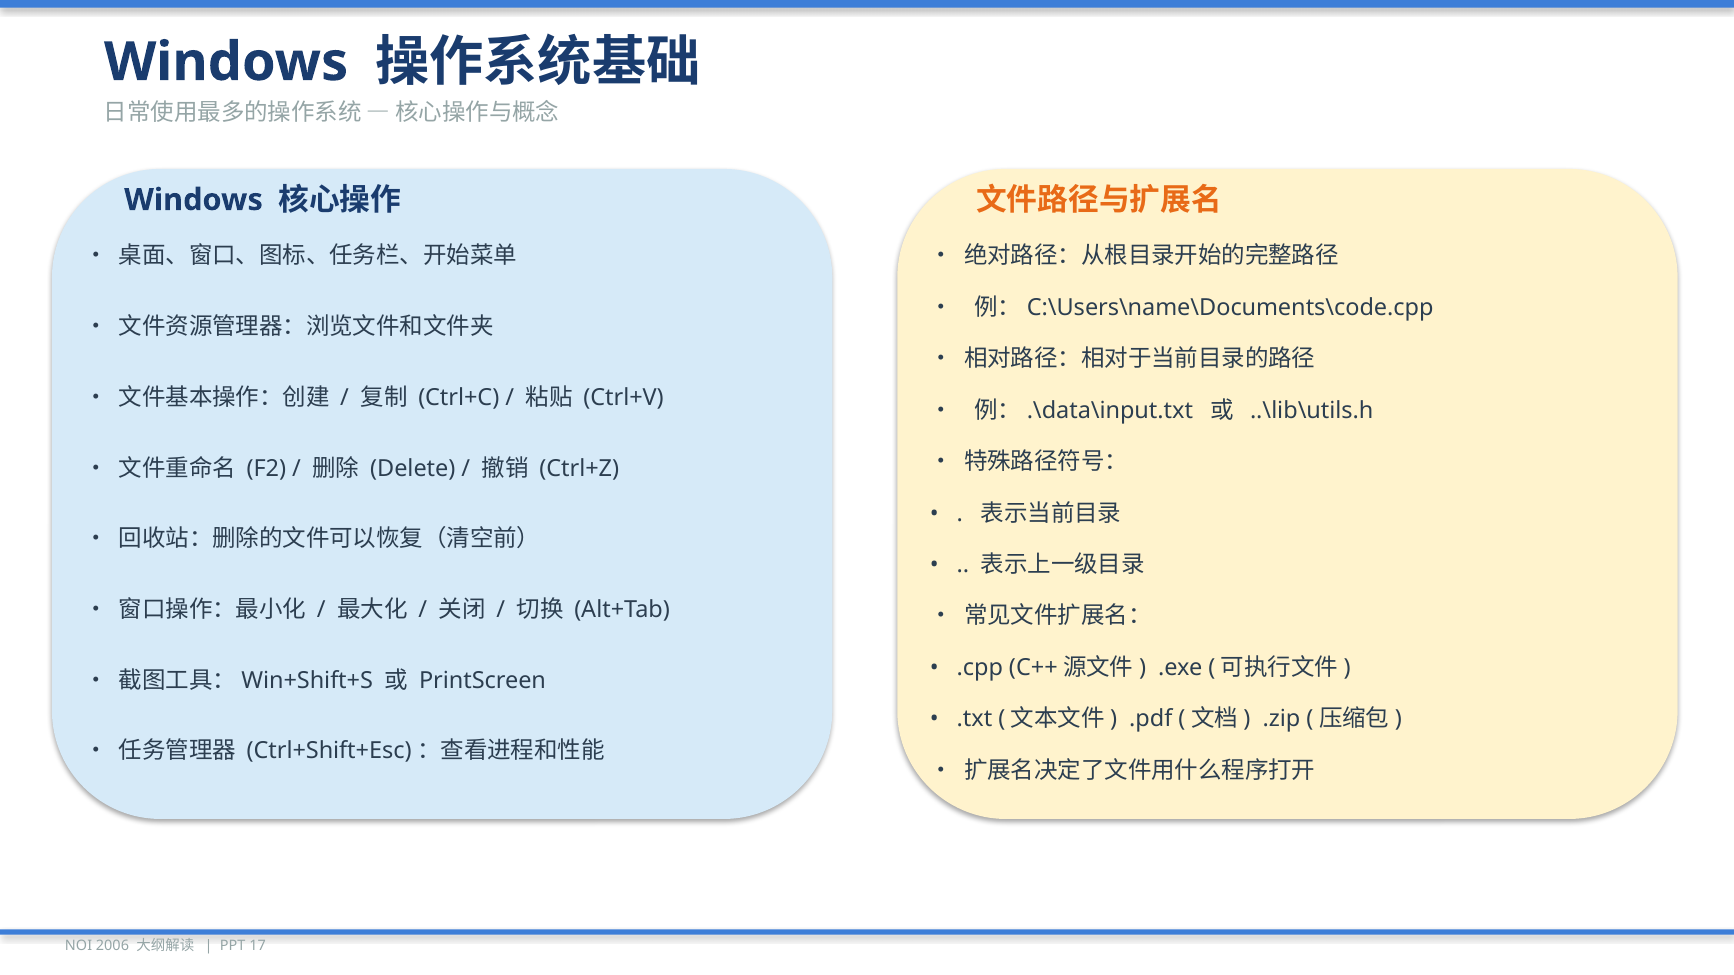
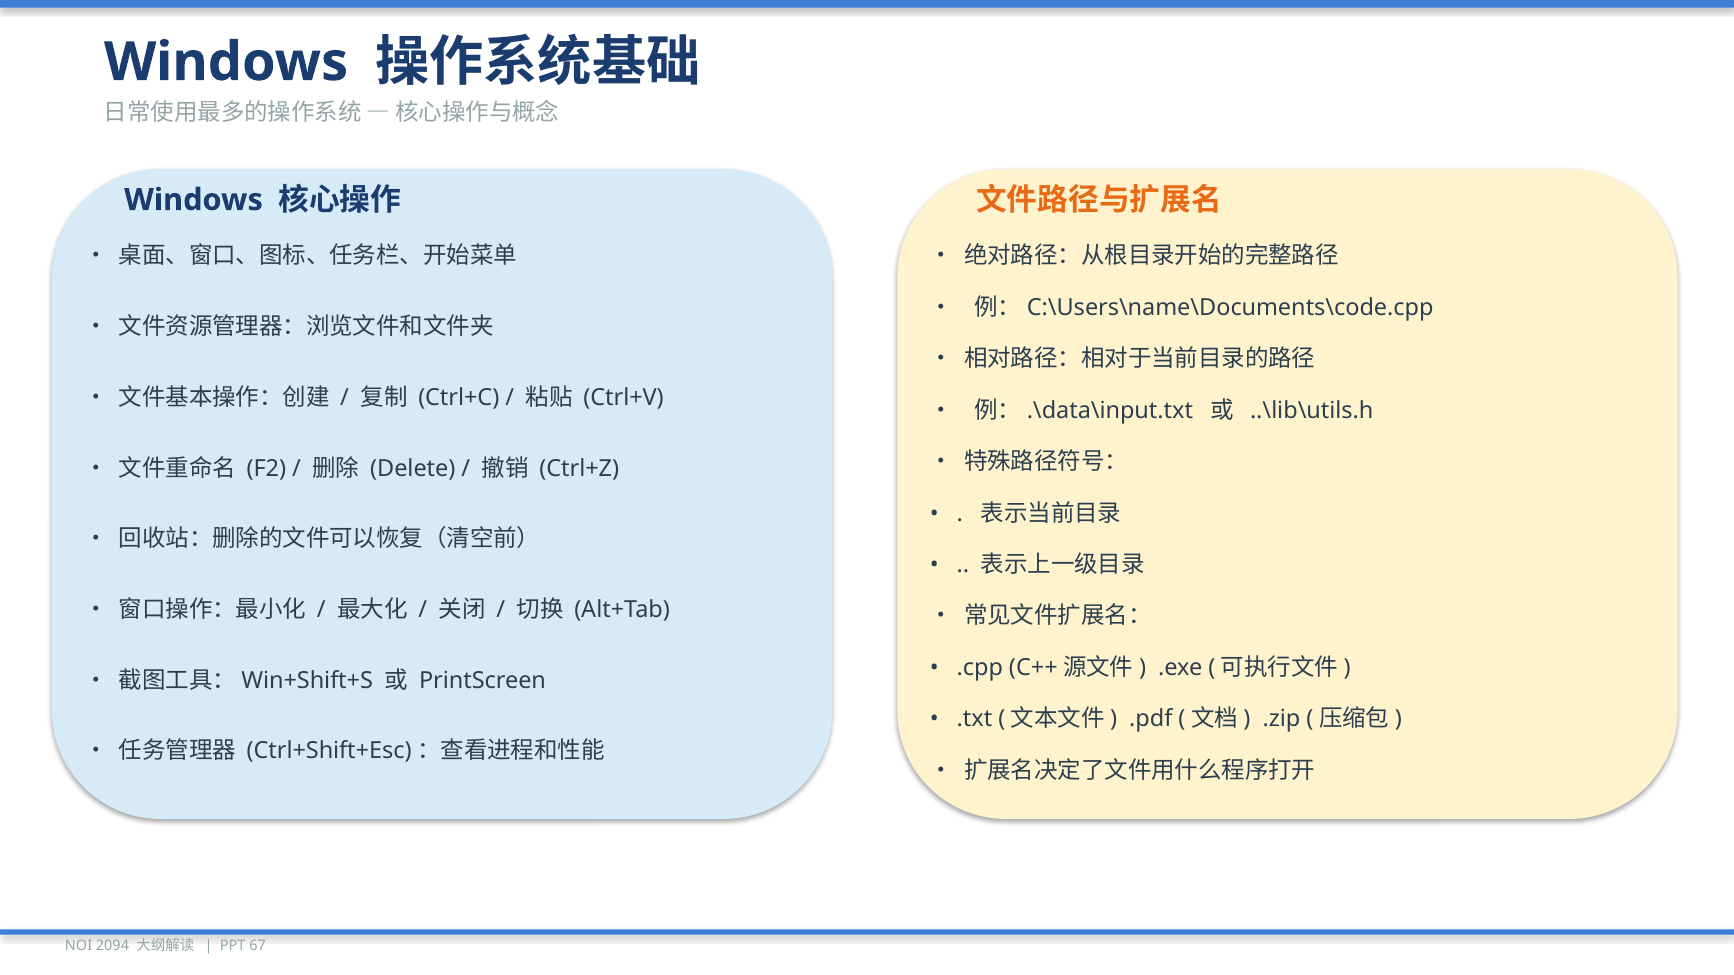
2006: 2006 -> 2094
17: 17 -> 67
